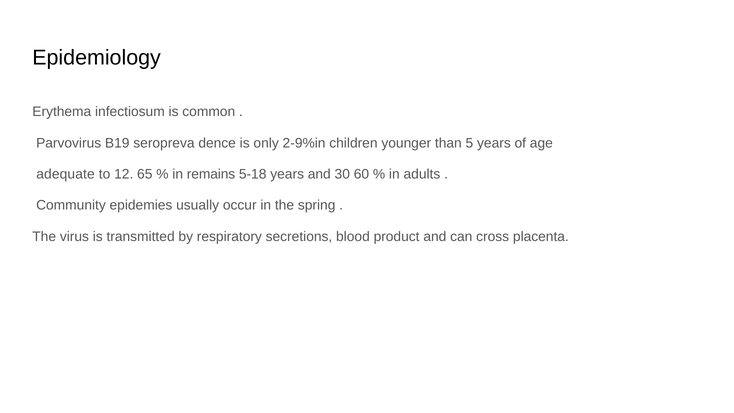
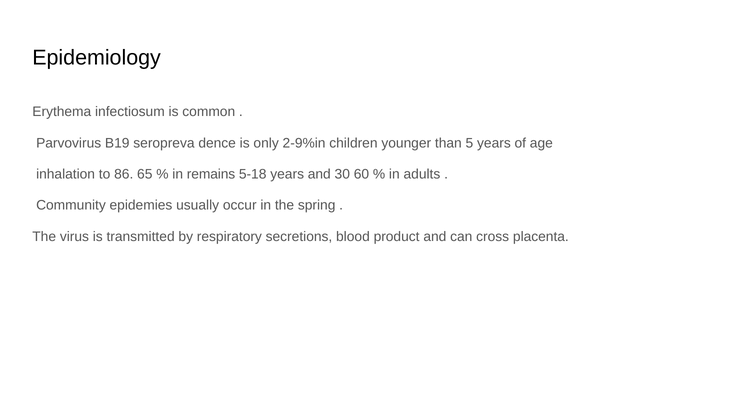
adequate: adequate -> inhalation
12: 12 -> 86
